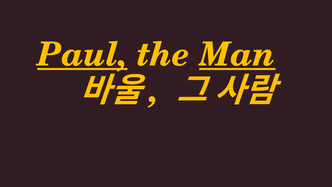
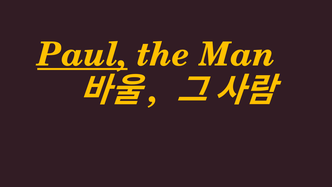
Man underline: present -> none
